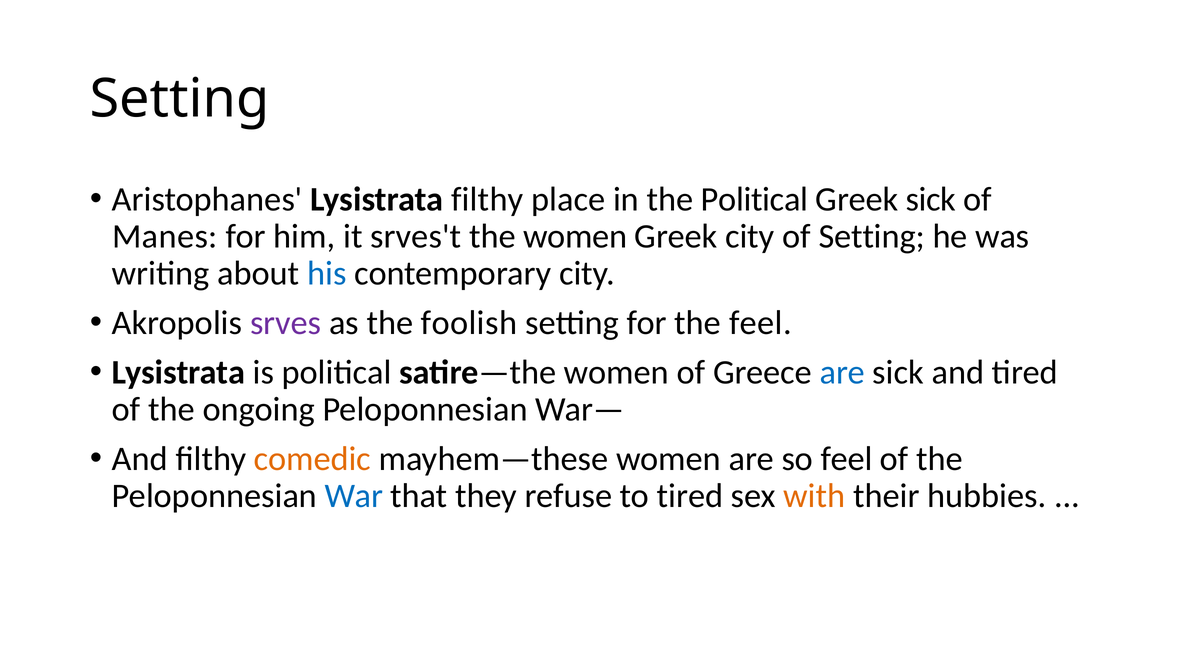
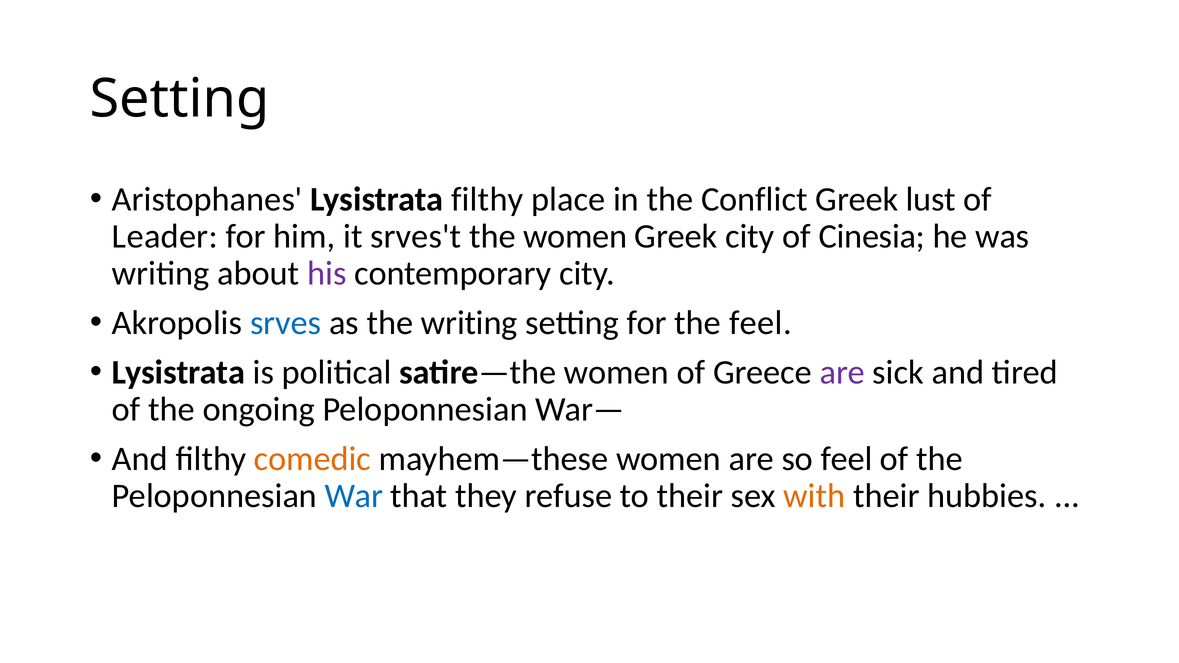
the Political: Political -> Conflict
Greek sick: sick -> lust
Manes: Manes -> Leader
of Setting: Setting -> Cinesia
his colour: blue -> purple
srves colour: purple -> blue
the foolish: foolish -> writing
are at (842, 372) colour: blue -> purple
to tired: tired -> their
